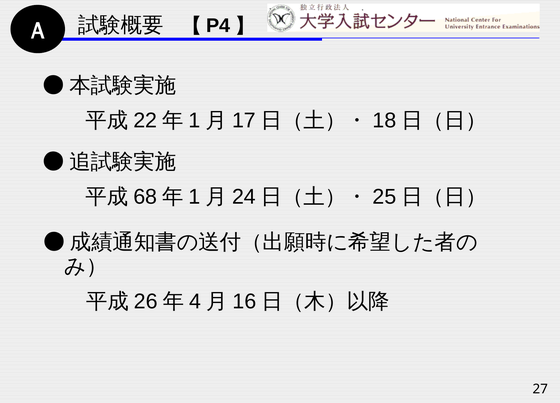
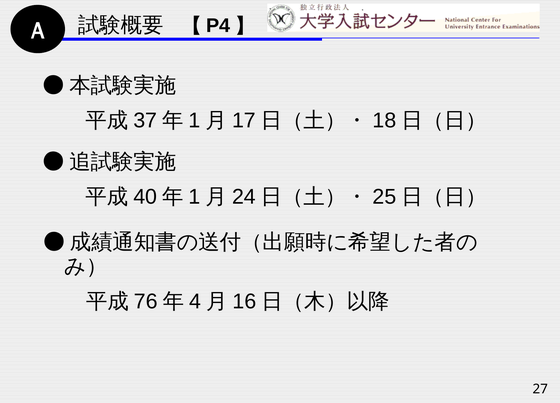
22: 22 -> 37
68: 68 -> 40
26: 26 -> 76
